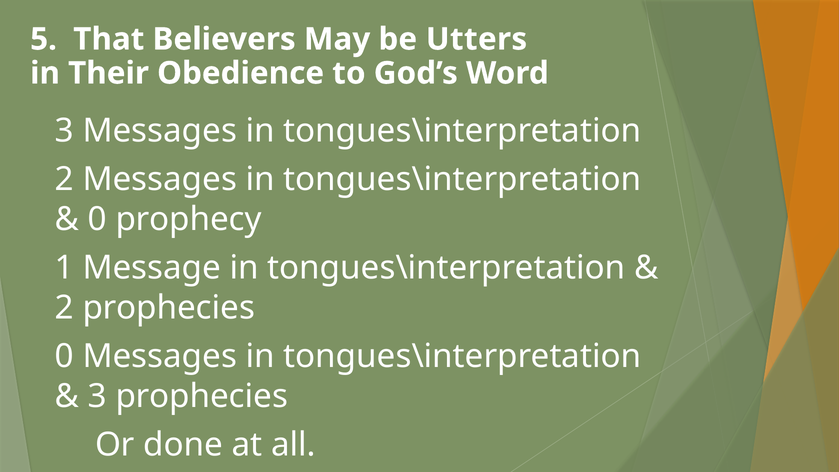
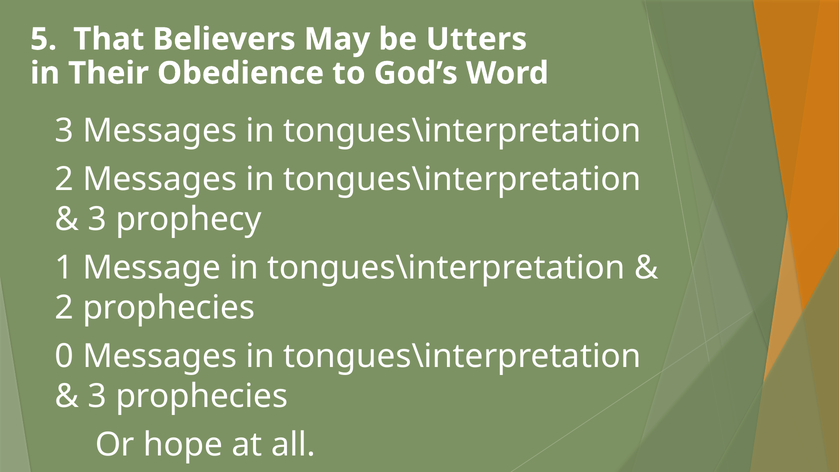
0 at (97, 219): 0 -> 3
done: done -> hope
